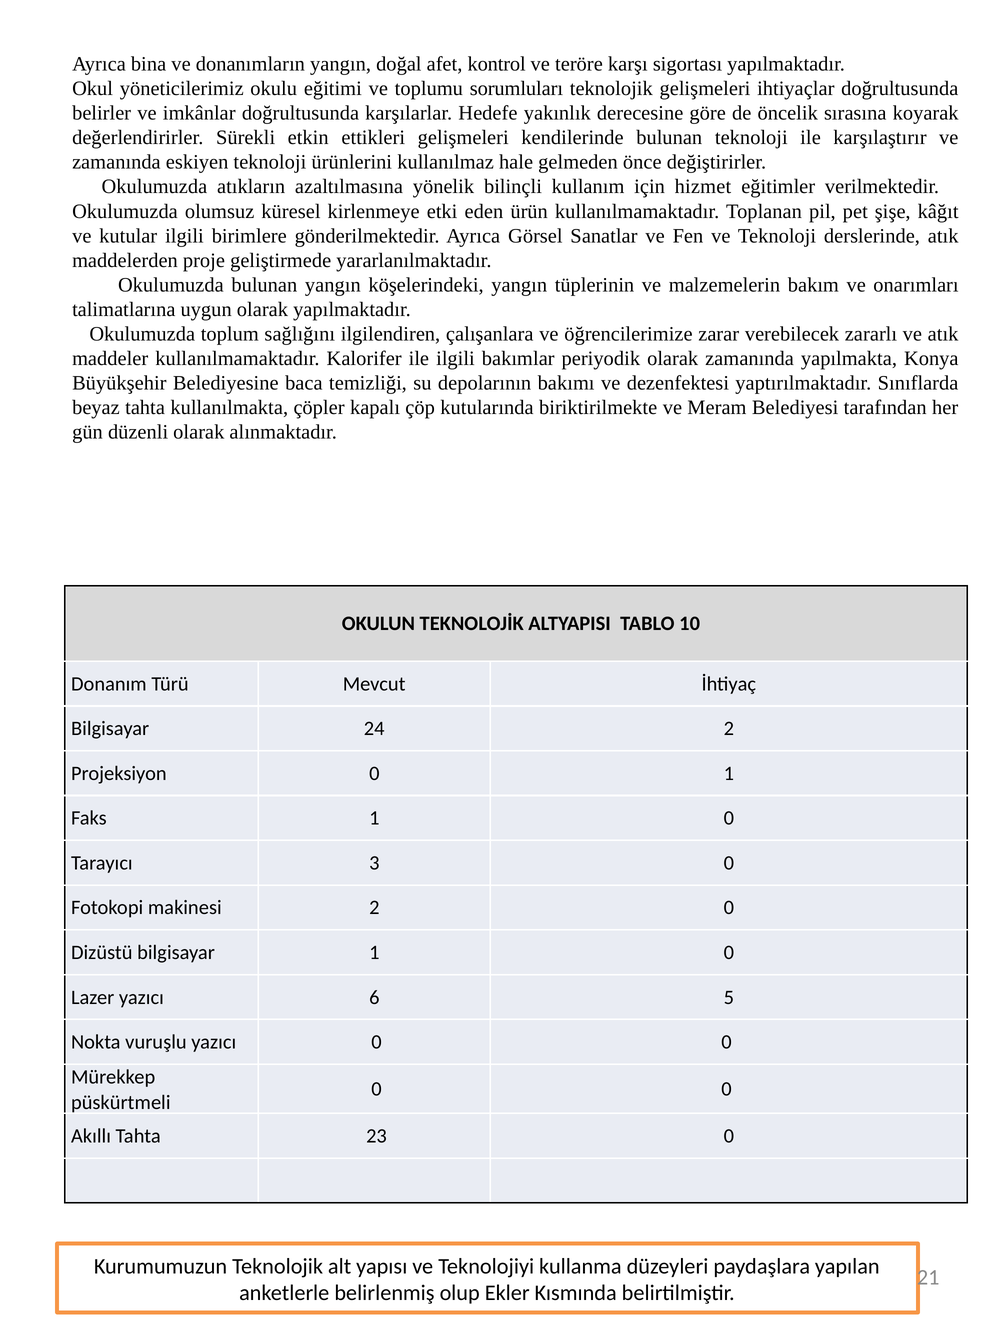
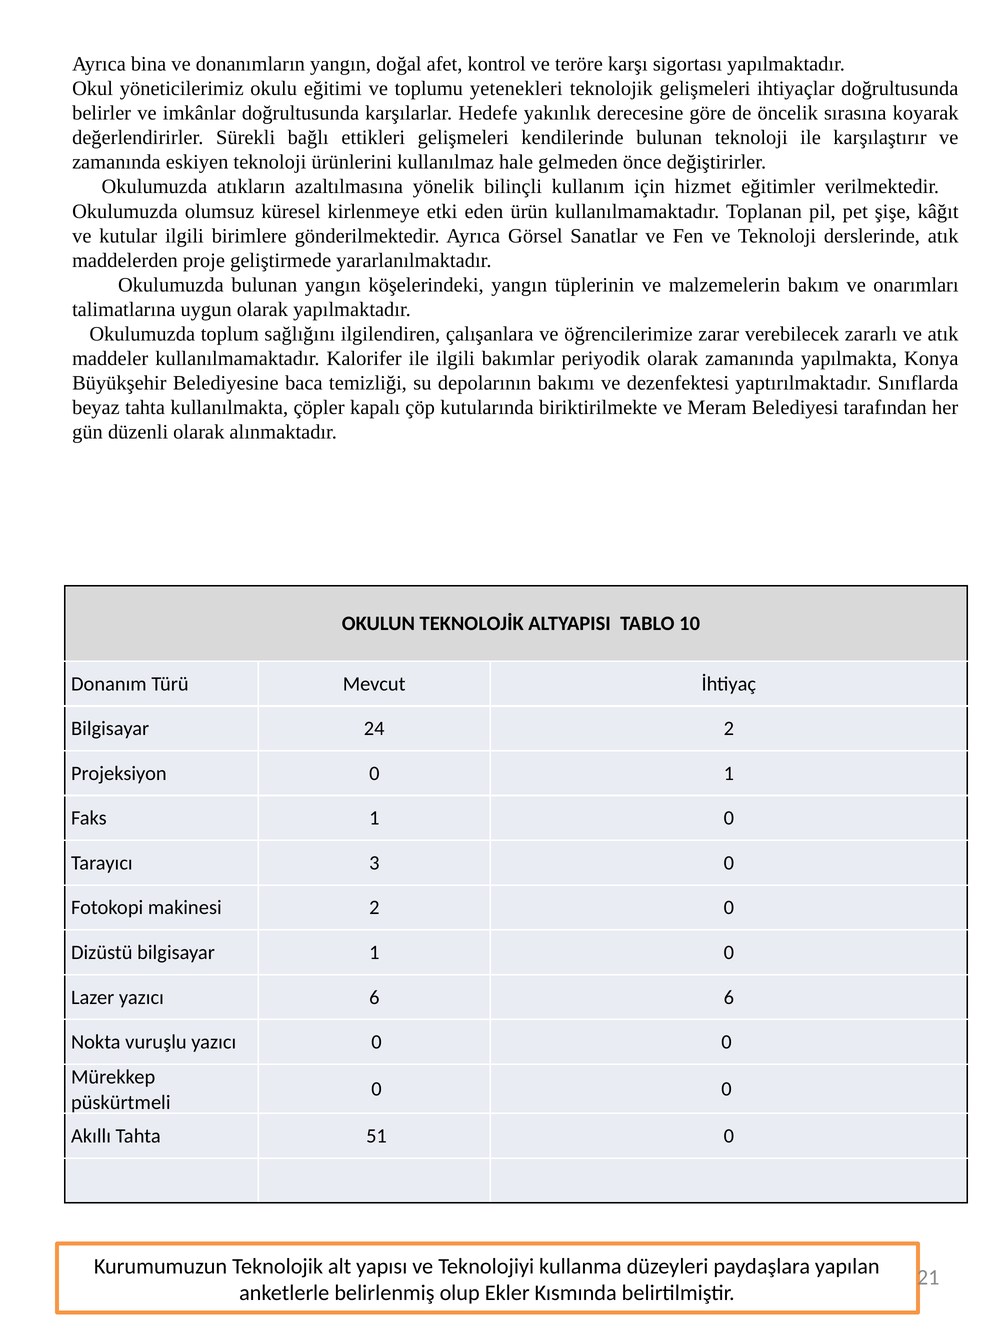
sorumluları: sorumluları -> yetenekleri
etkin: etkin -> bağlı
6 5: 5 -> 6
23: 23 -> 51
